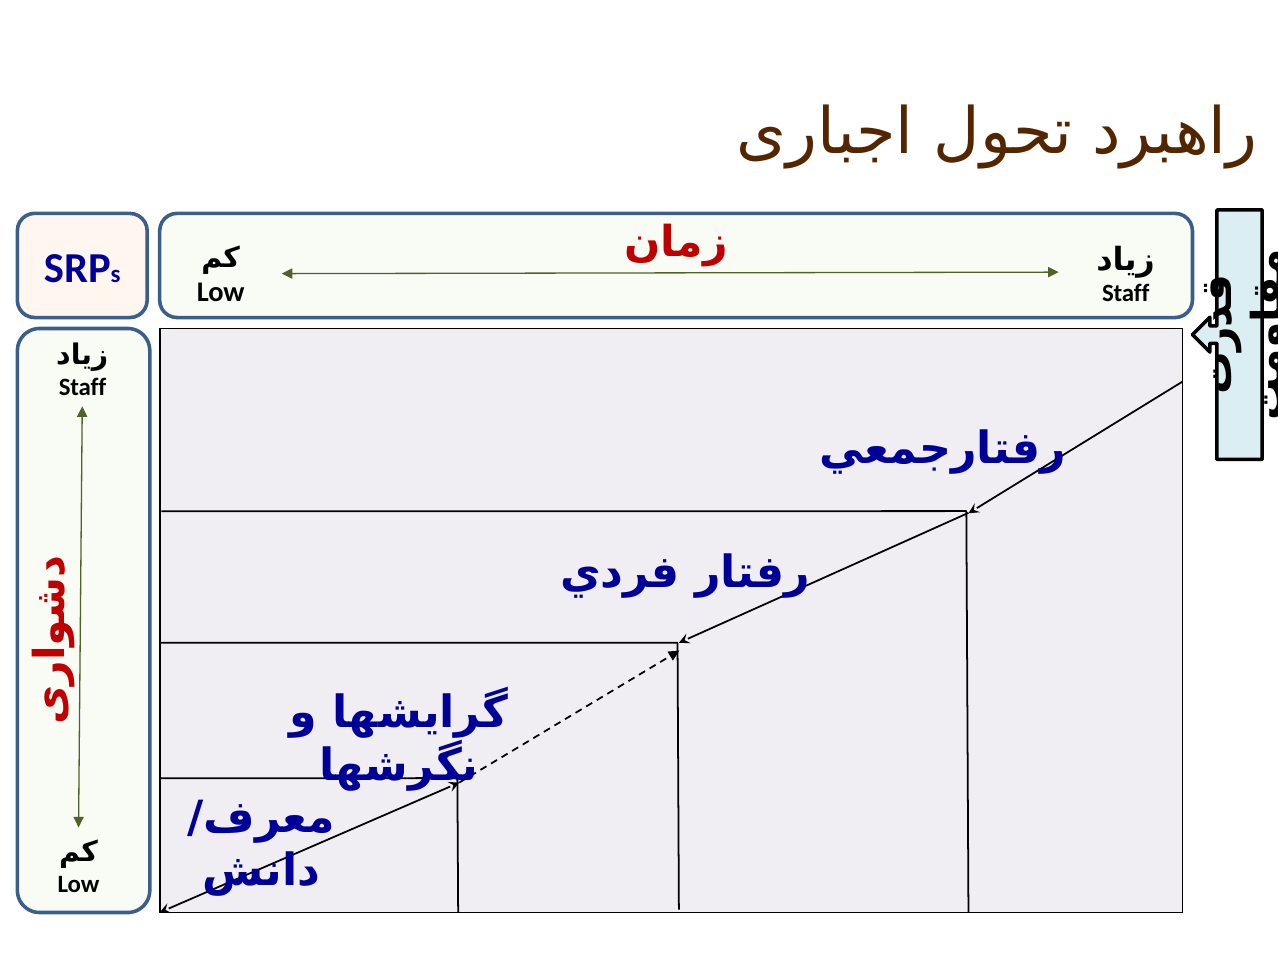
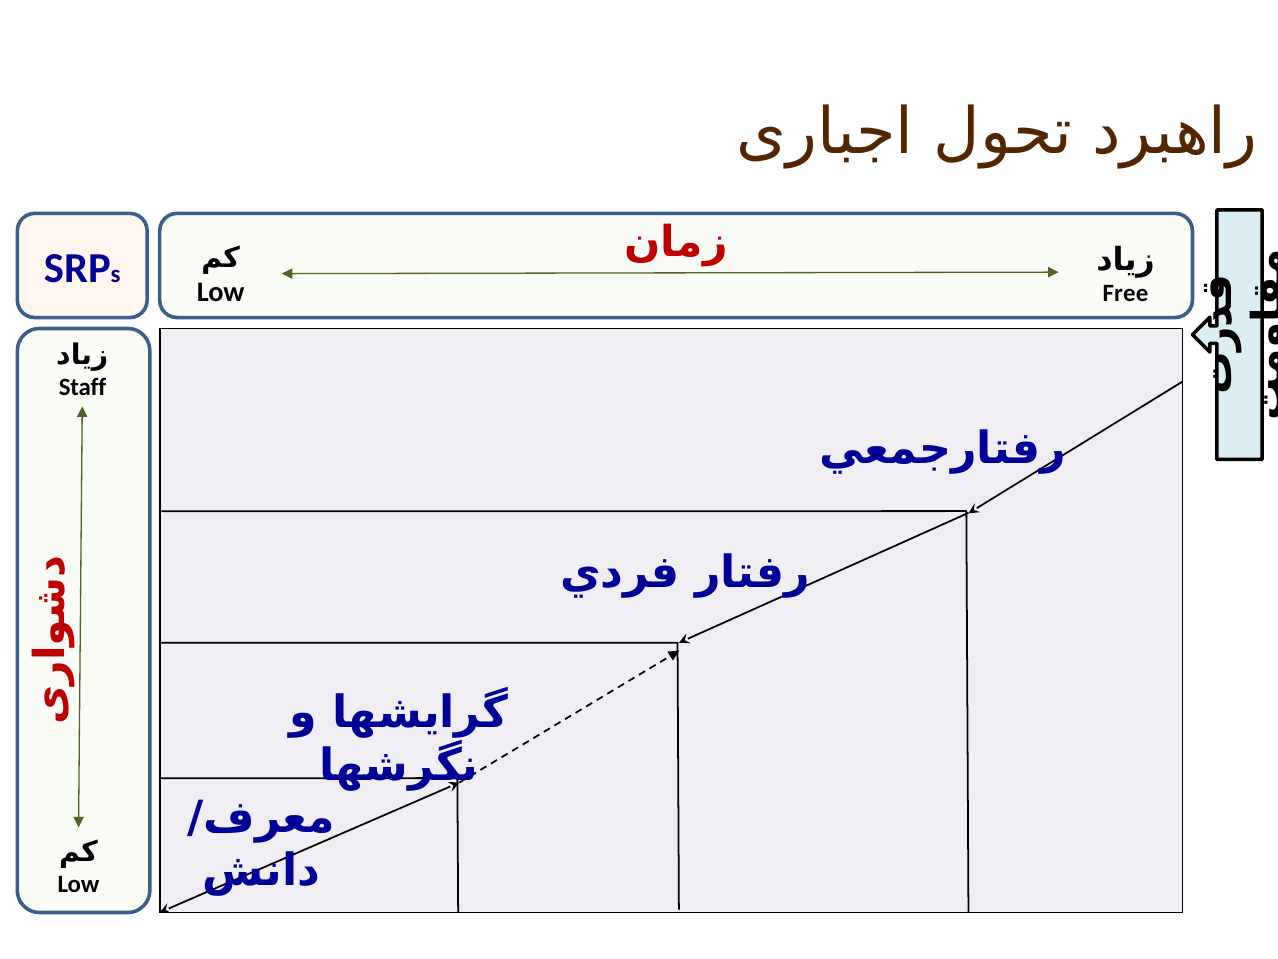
Staff at (1126, 293): Staff -> Free
